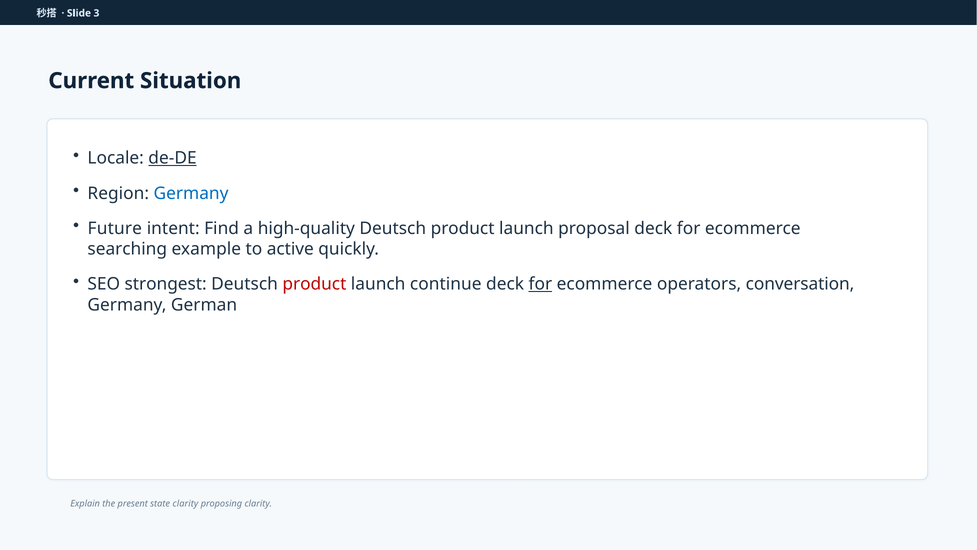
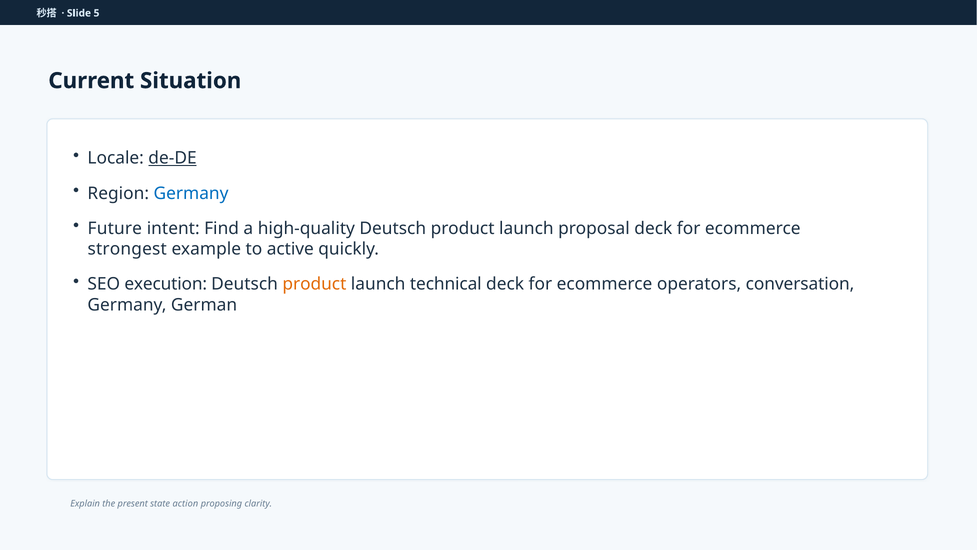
3: 3 -> 5
searching: searching -> strongest
strongest: strongest -> execution
product at (314, 284) colour: red -> orange
continue: continue -> technical
for at (540, 284) underline: present -> none
state clarity: clarity -> action
